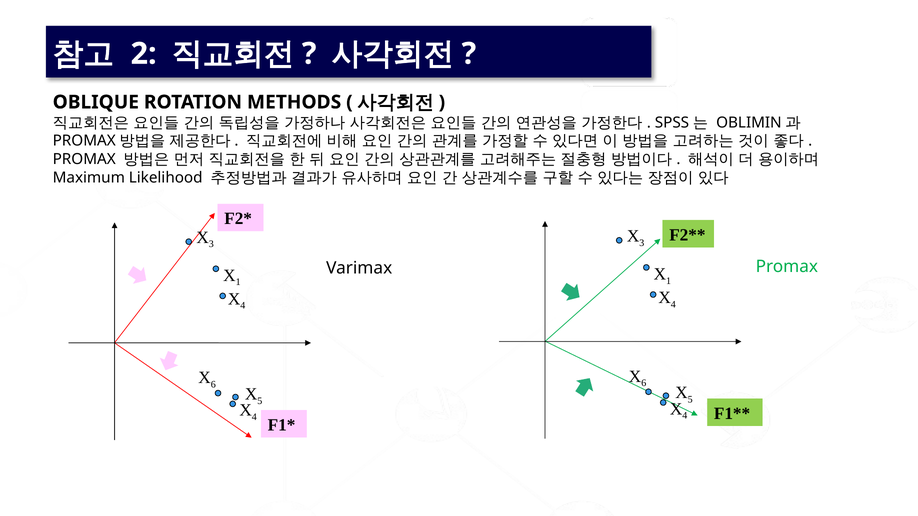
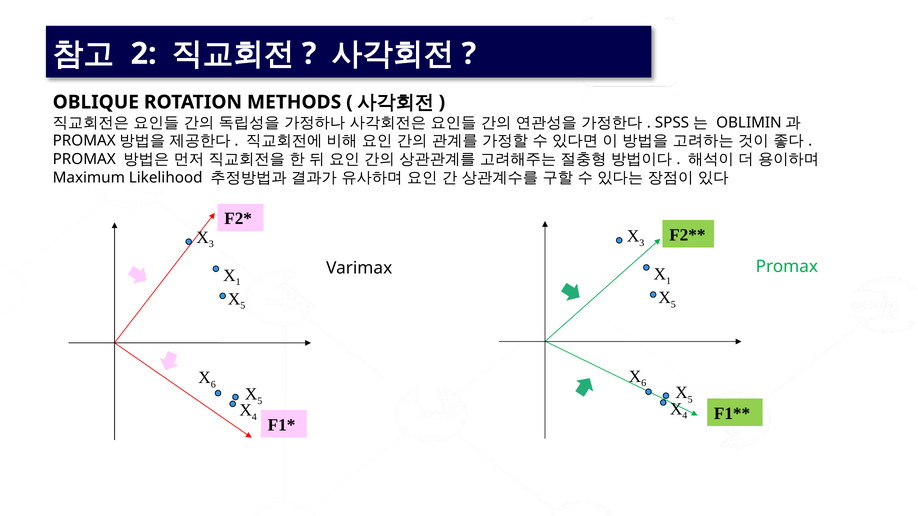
4 at (673, 305): 4 -> 5
4 at (243, 306): 4 -> 5
